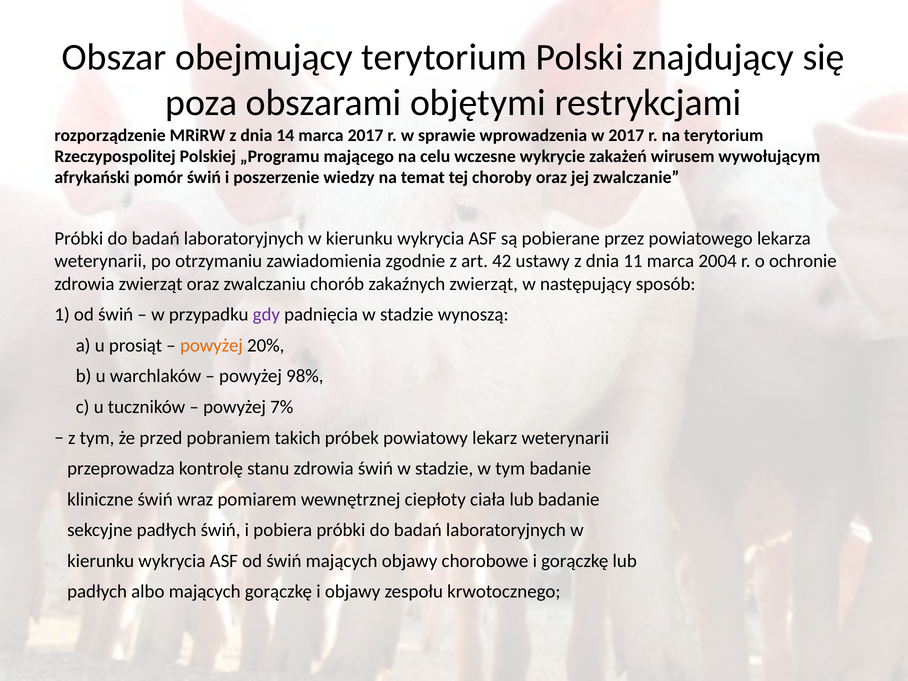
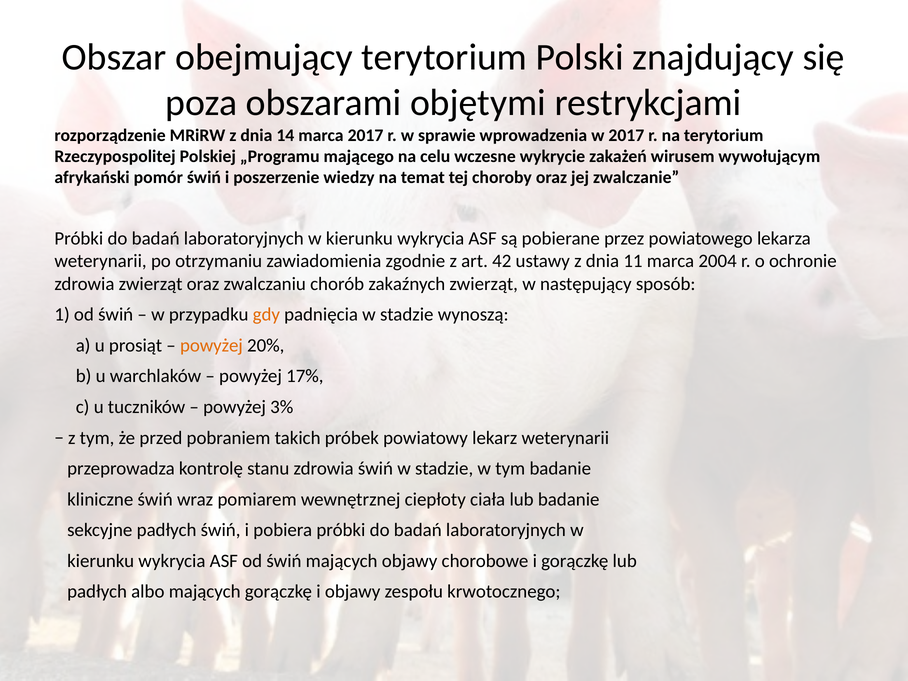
gdy colour: purple -> orange
98%: 98% -> 17%
7%: 7% -> 3%
